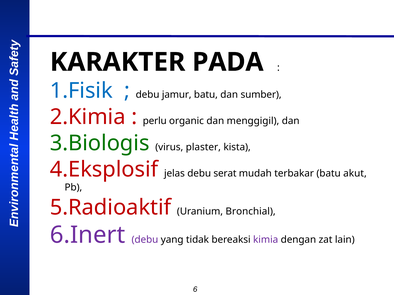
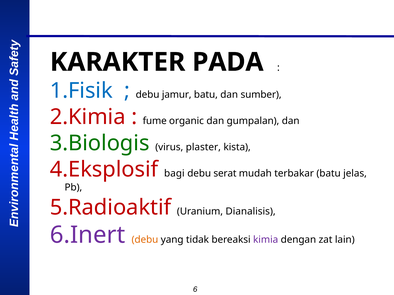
perlu: perlu -> fume
menggigil: menggigil -> gumpalan
jelas: jelas -> bagi
akut: akut -> jelas
Bronchial: Bronchial -> Dianalisis
debu at (145, 240) colour: purple -> orange
